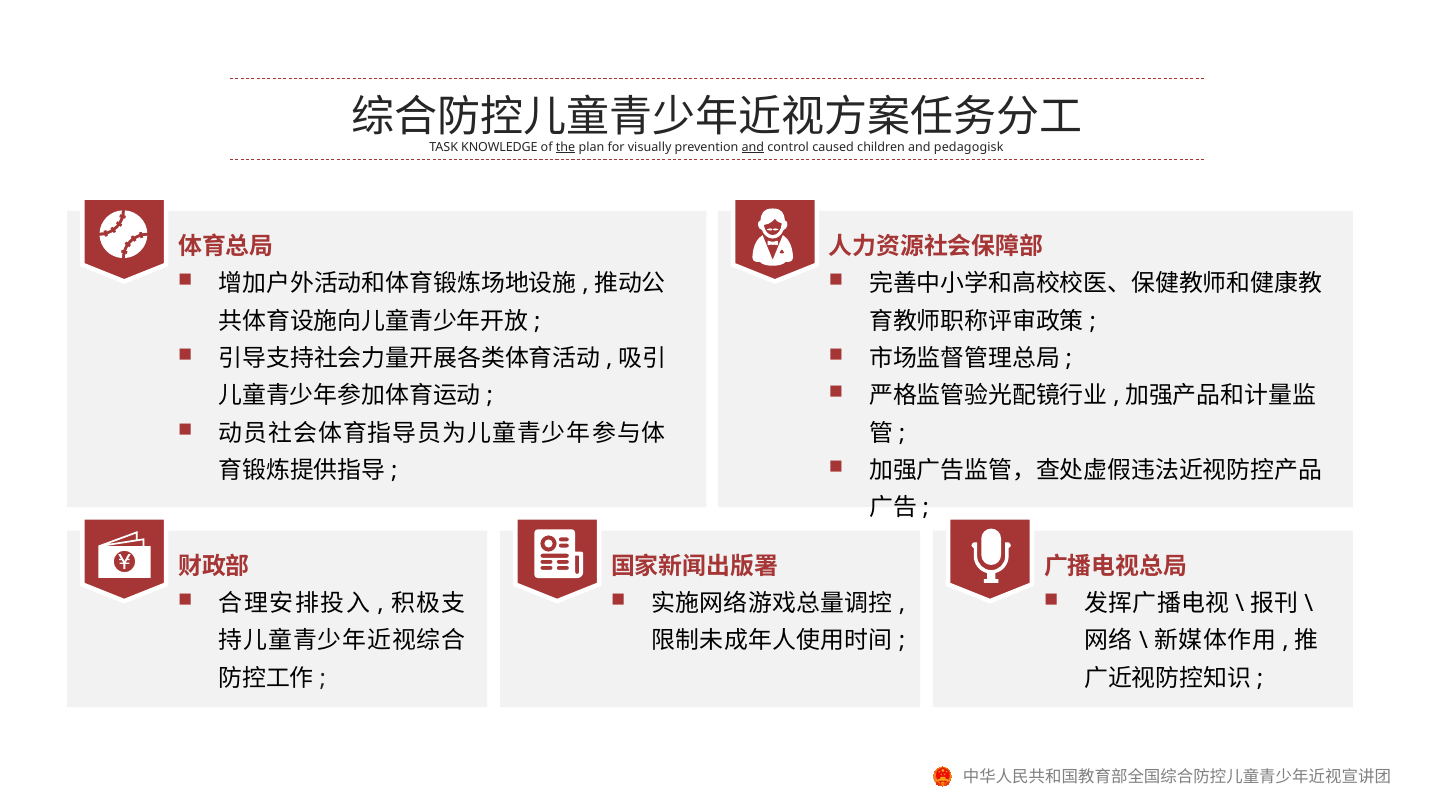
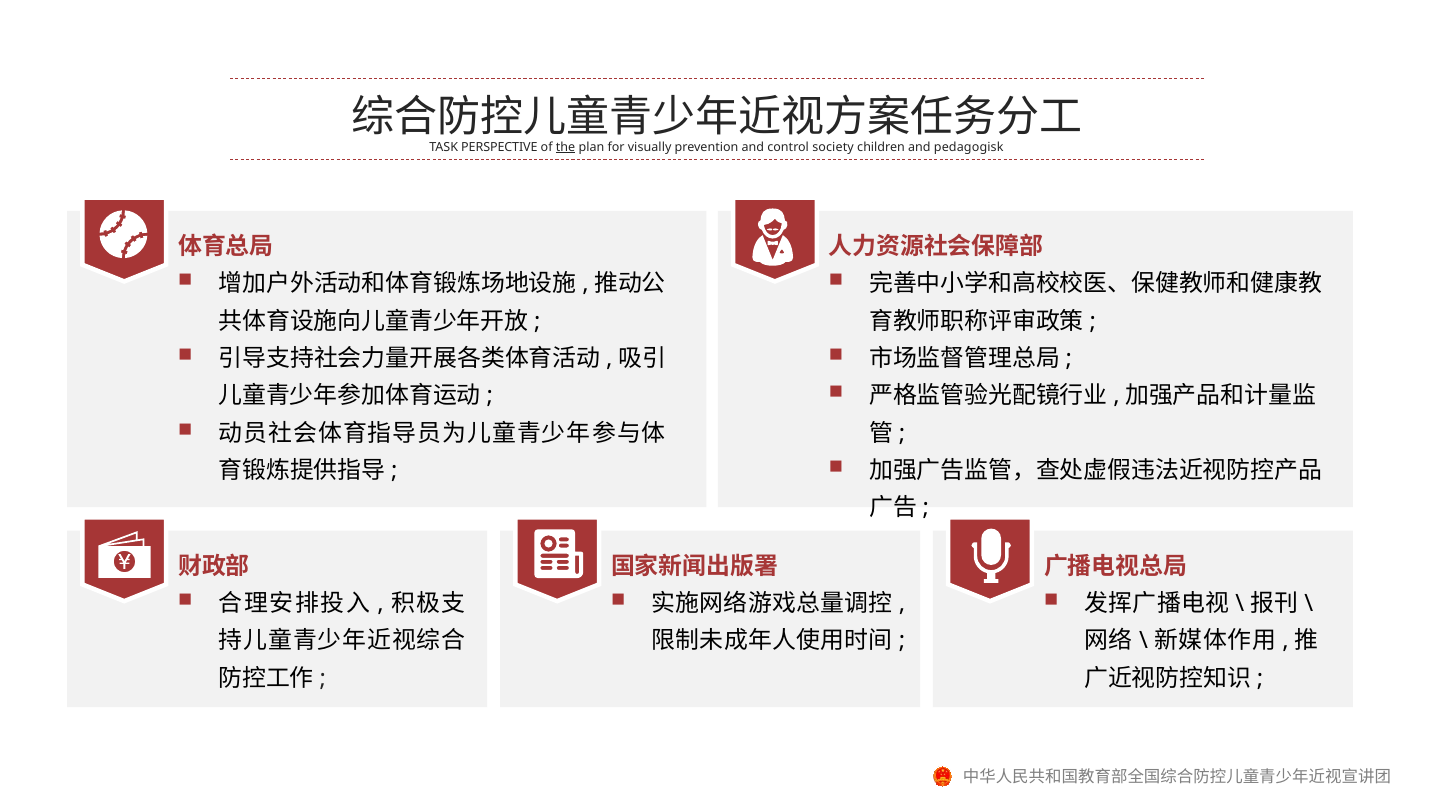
KNOWLEDGE: KNOWLEDGE -> PERSPECTIVE
and at (753, 147) underline: present -> none
caused: caused -> society
